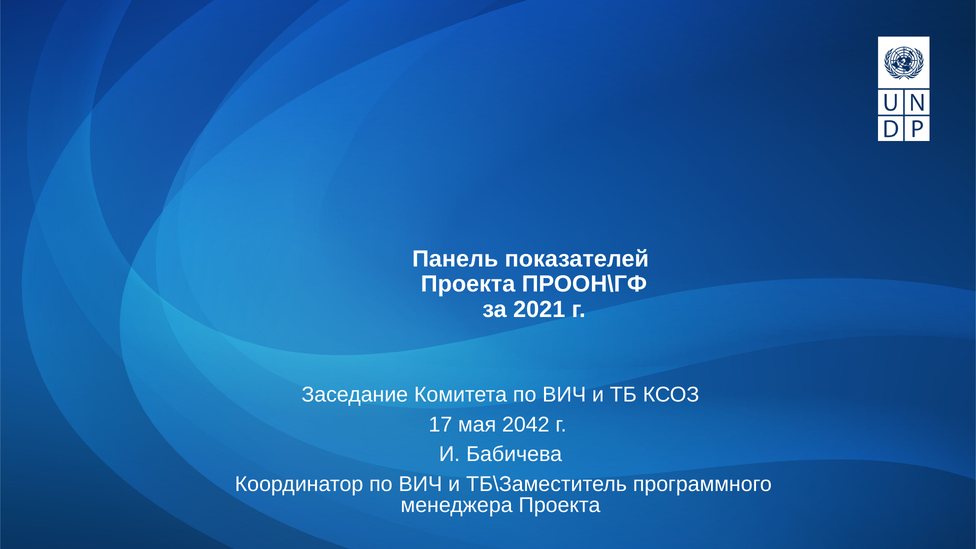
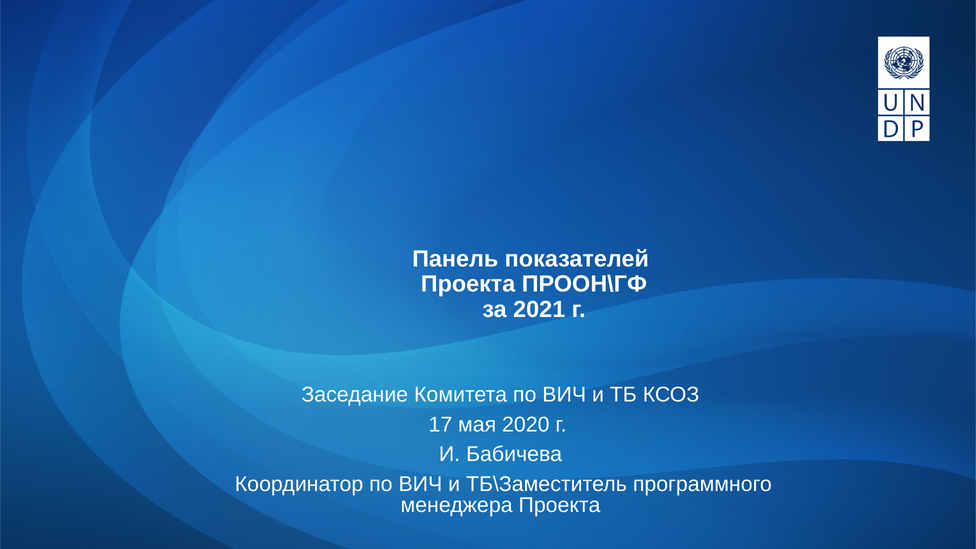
2042: 2042 -> 2020
